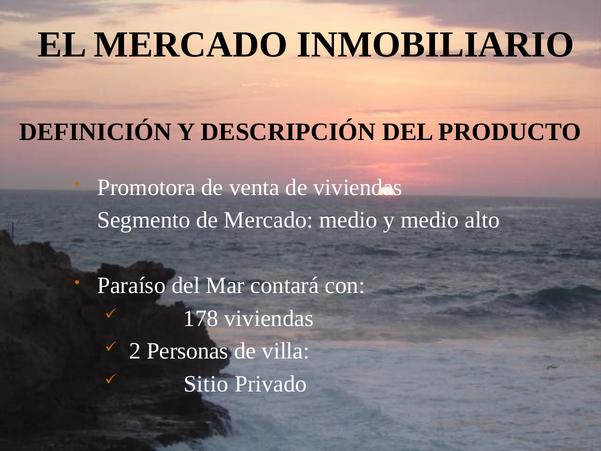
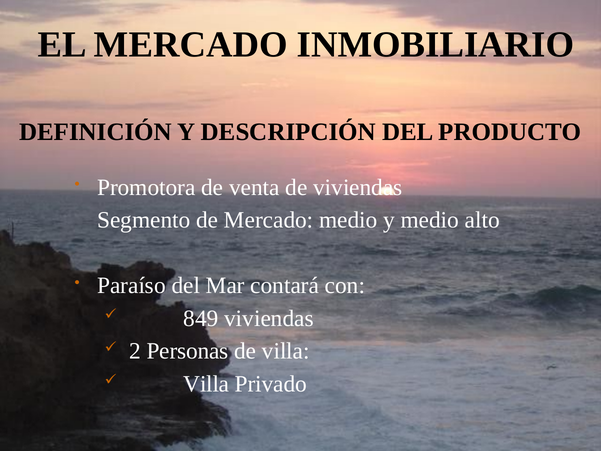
178: 178 -> 849
Sitio at (206, 384): Sitio -> Villa
